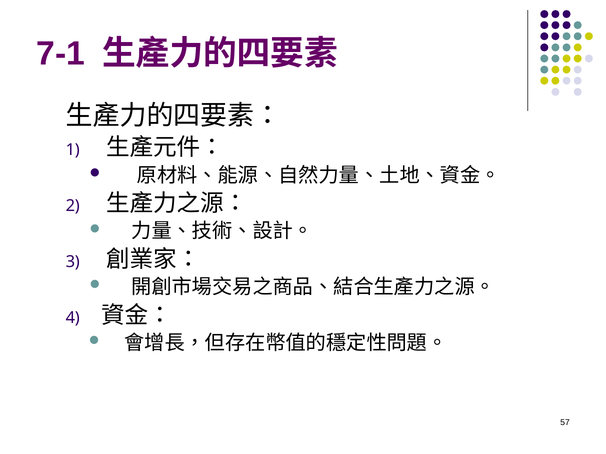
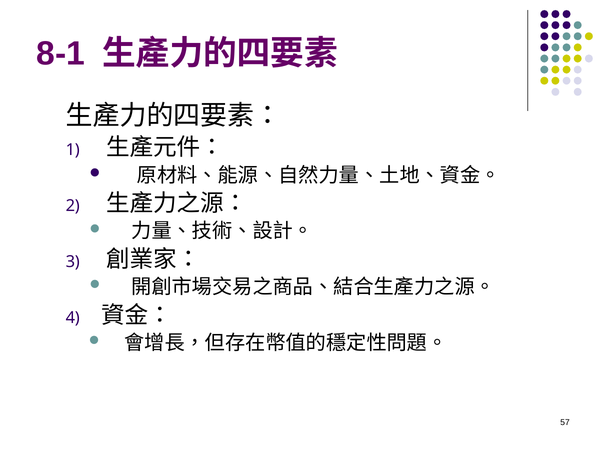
7-1: 7-1 -> 8-1
